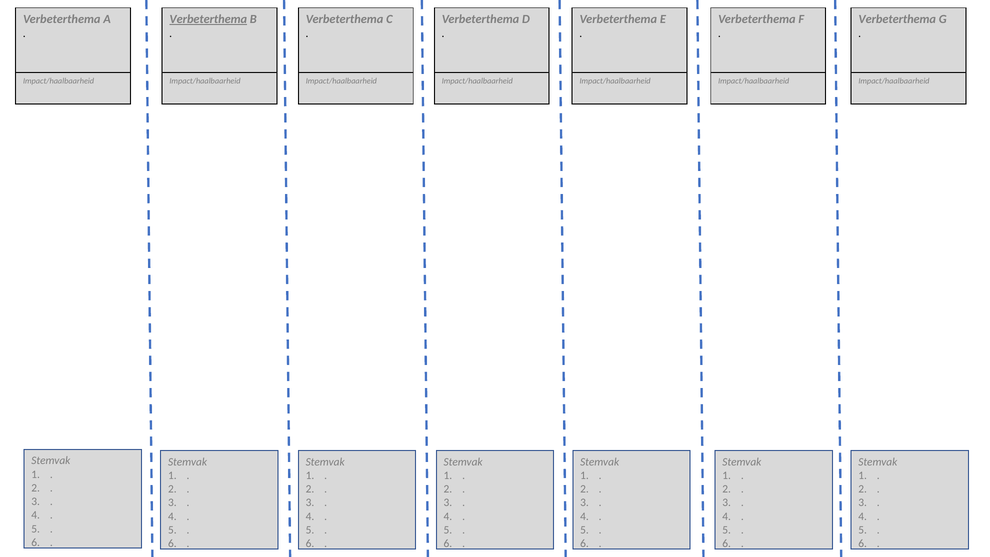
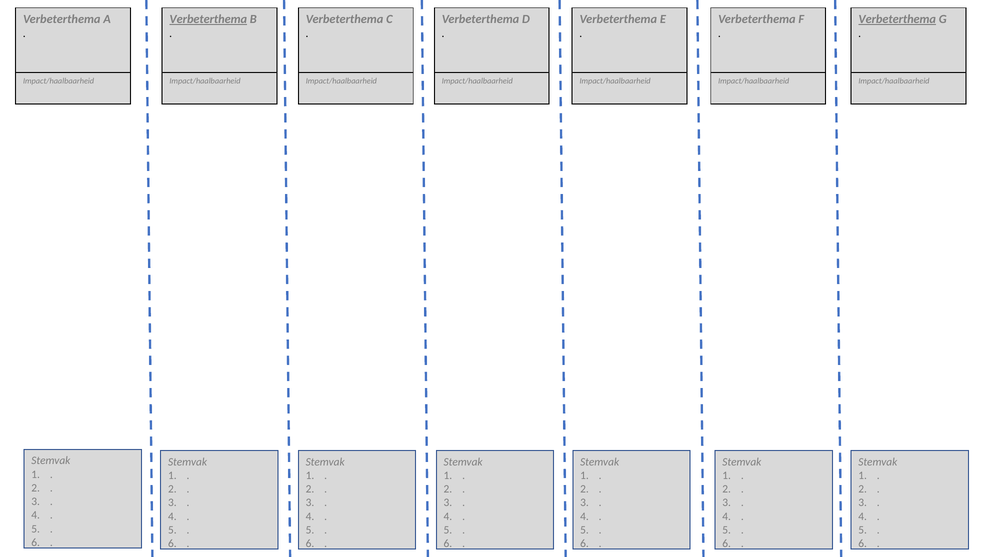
Verbeterthema at (897, 19) underline: none -> present
